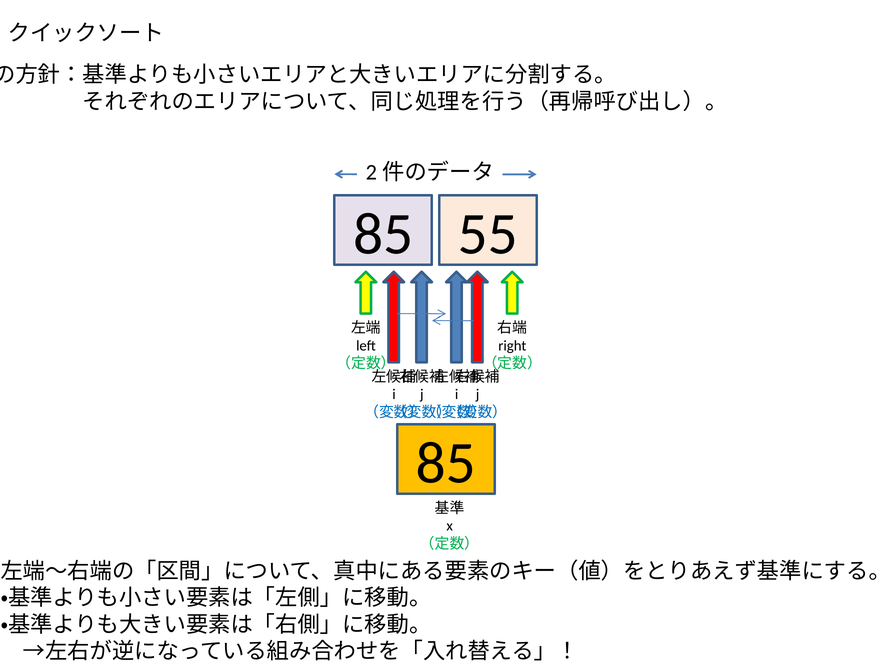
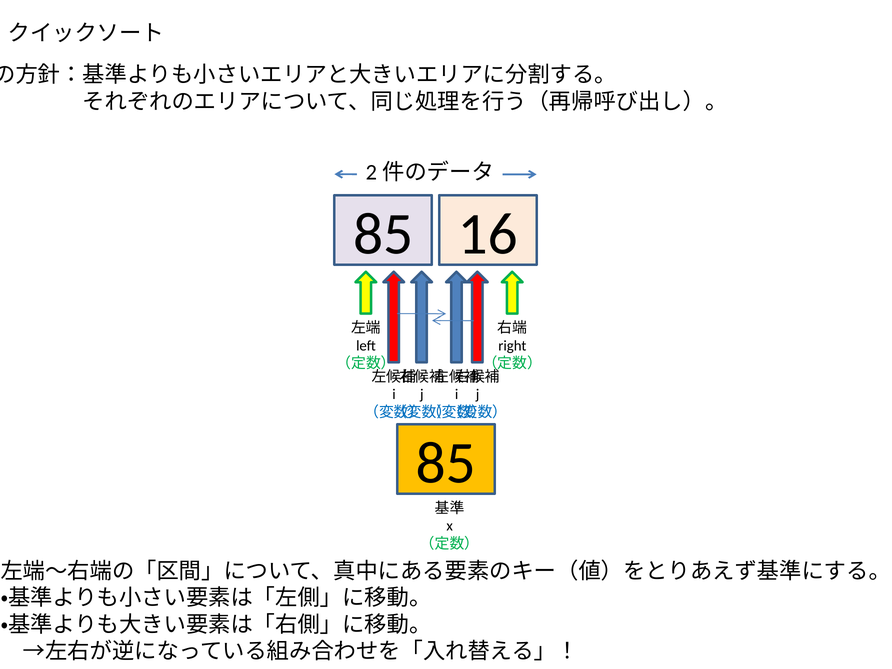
55: 55 -> 16
